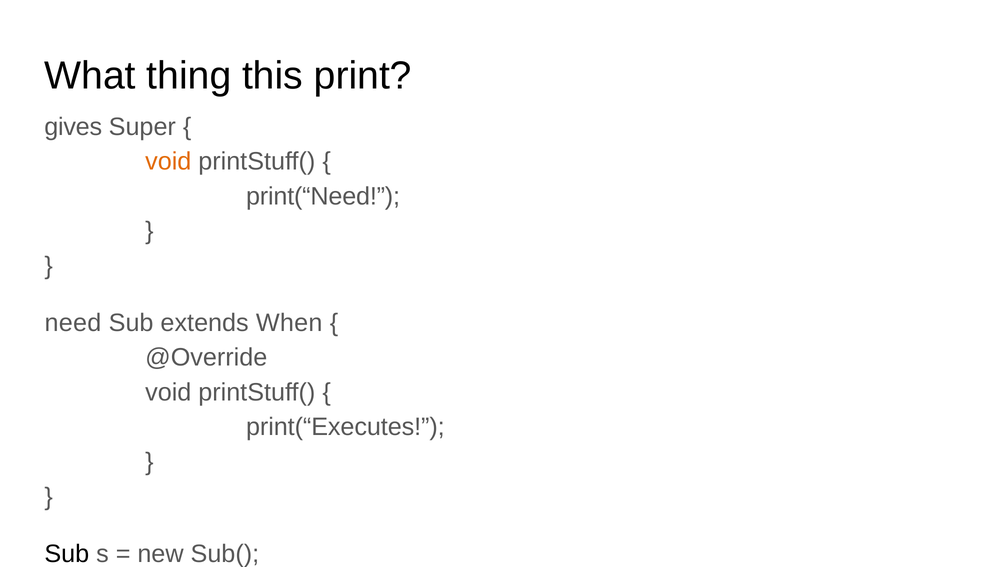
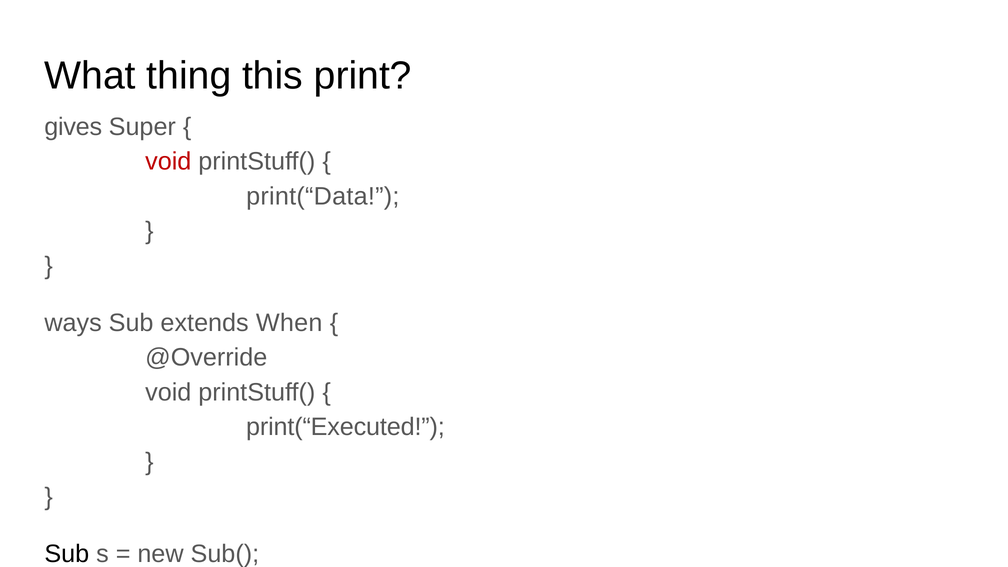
void at (168, 161) colour: orange -> red
print(“Need: print(“Need -> print(“Data
need: need -> ways
print(“Executes: print(“Executes -> print(“Executed
